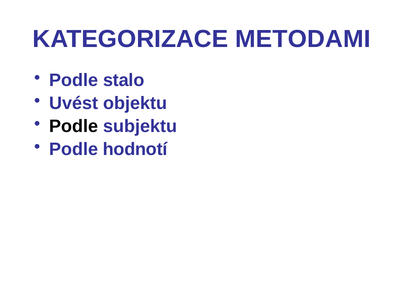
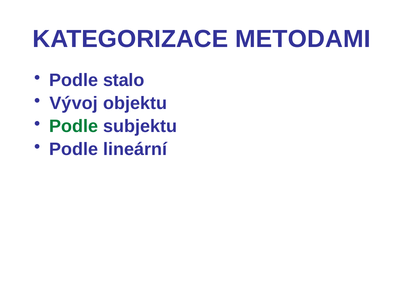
Uvést: Uvést -> Vývoj
Podle at (74, 126) colour: black -> green
hodnotí: hodnotí -> lineární
